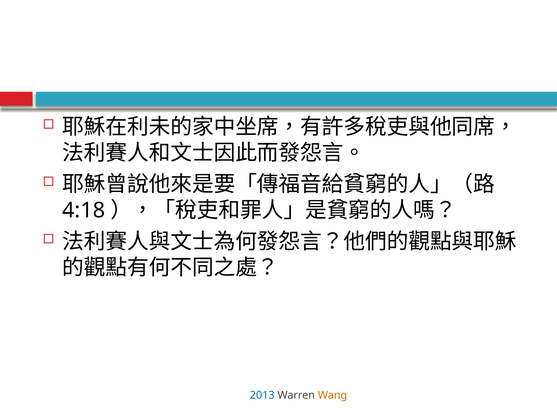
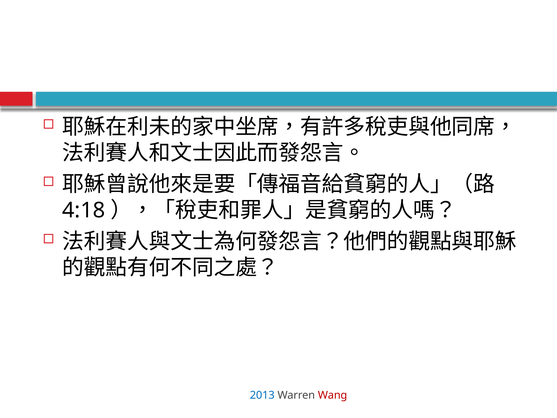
Wang colour: orange -> red
